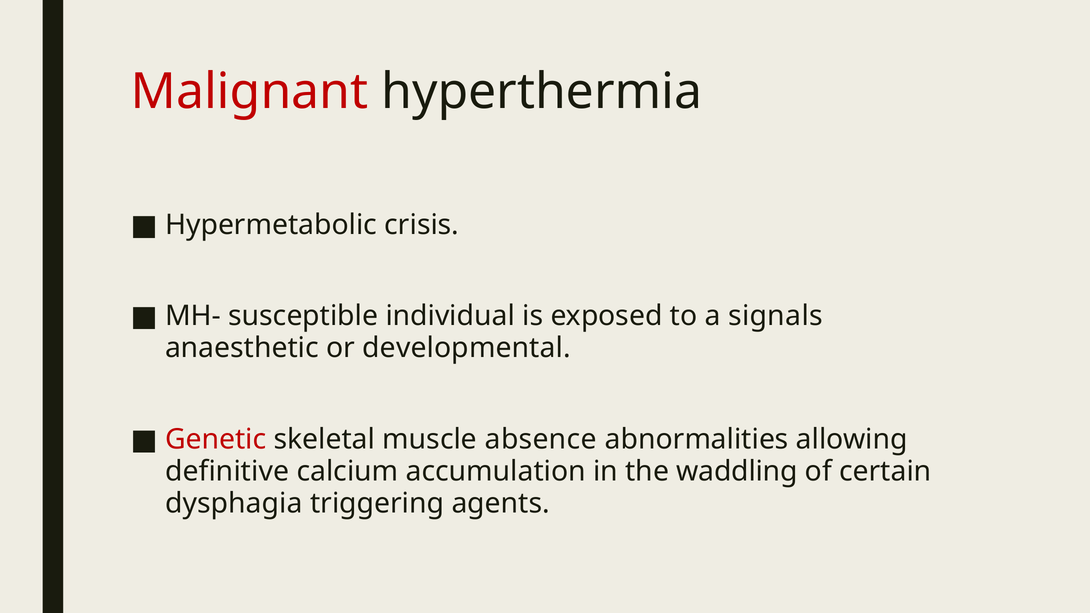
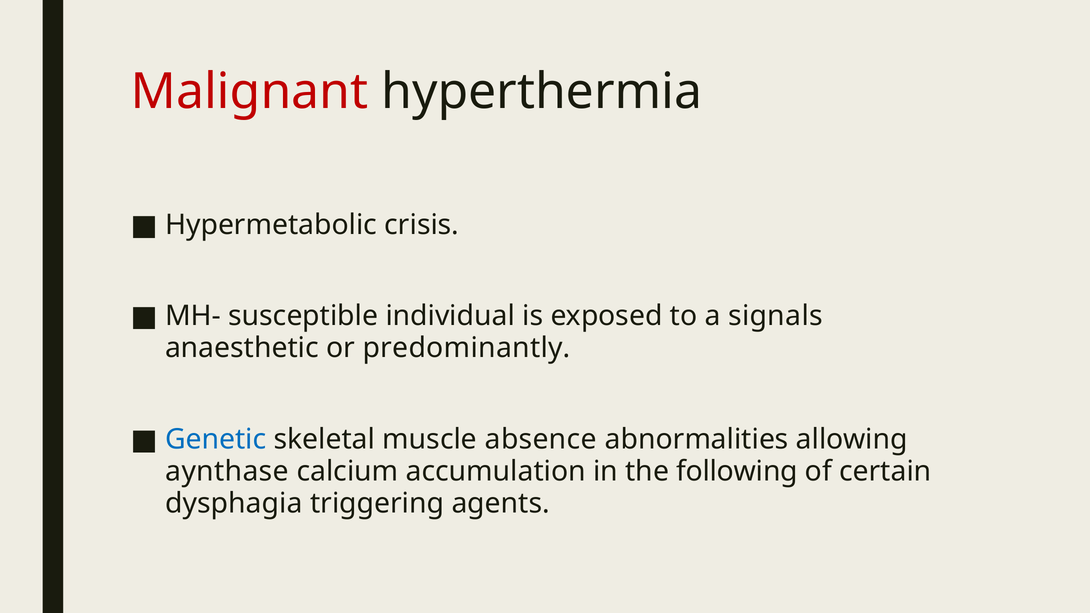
developmental: developmental -> predominantly
Genetic colour: red -> blue
definitive: definitive -> aynthase
waddling: waddling -> following
